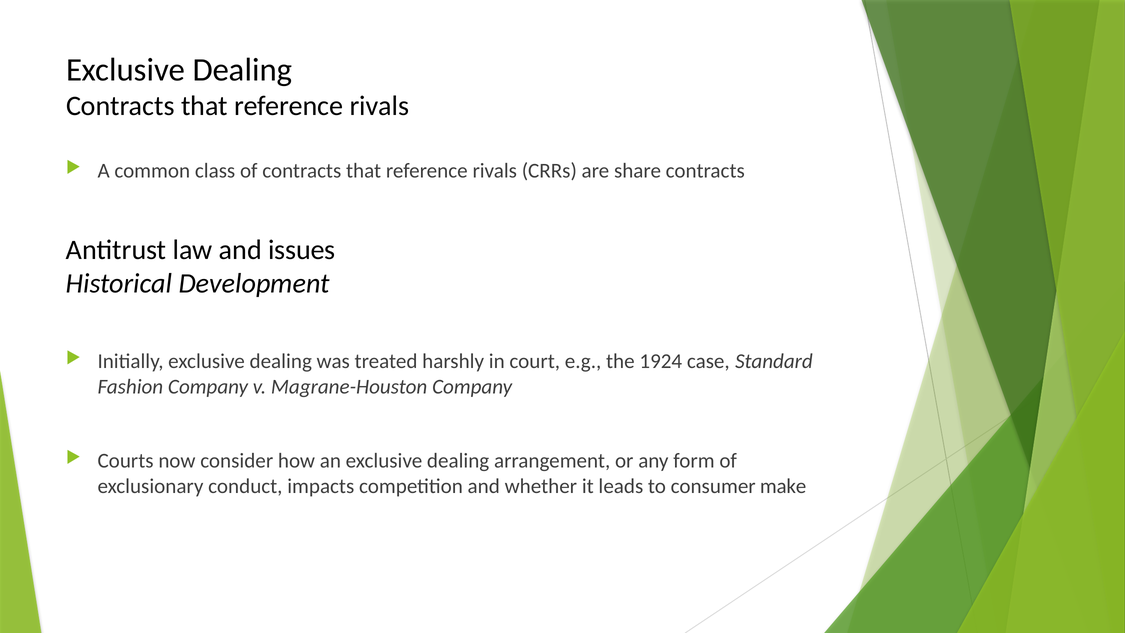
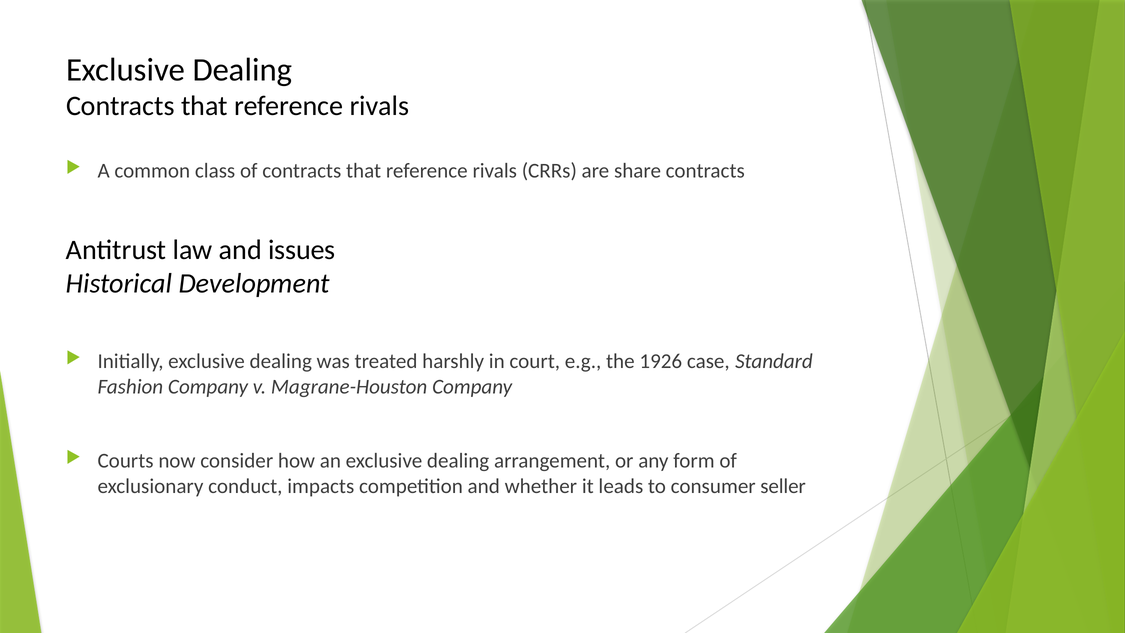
1924: 1924 -> 1926
make: make -> seller
